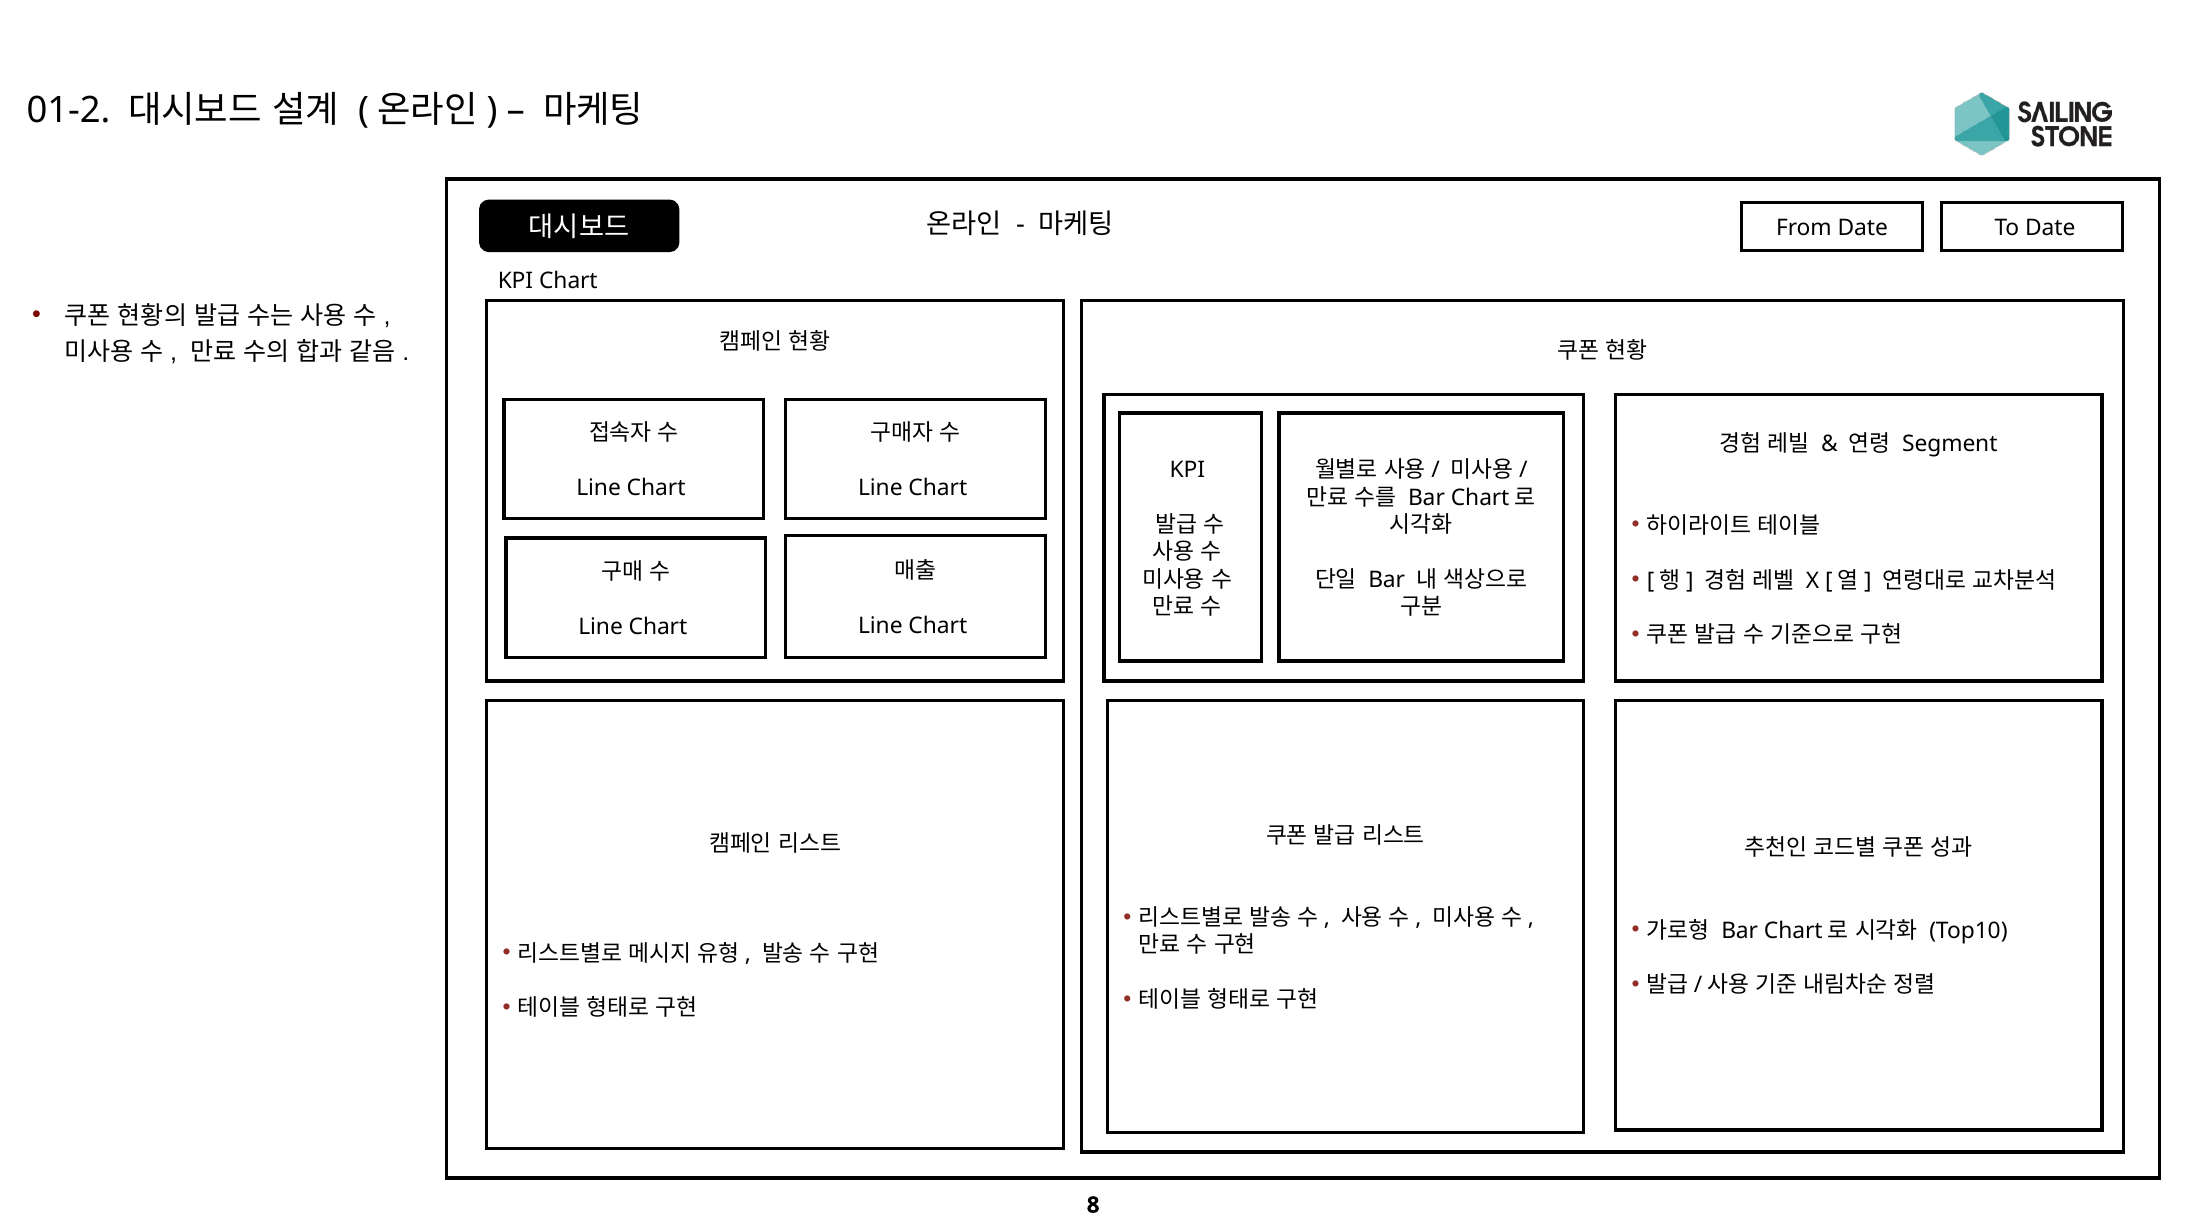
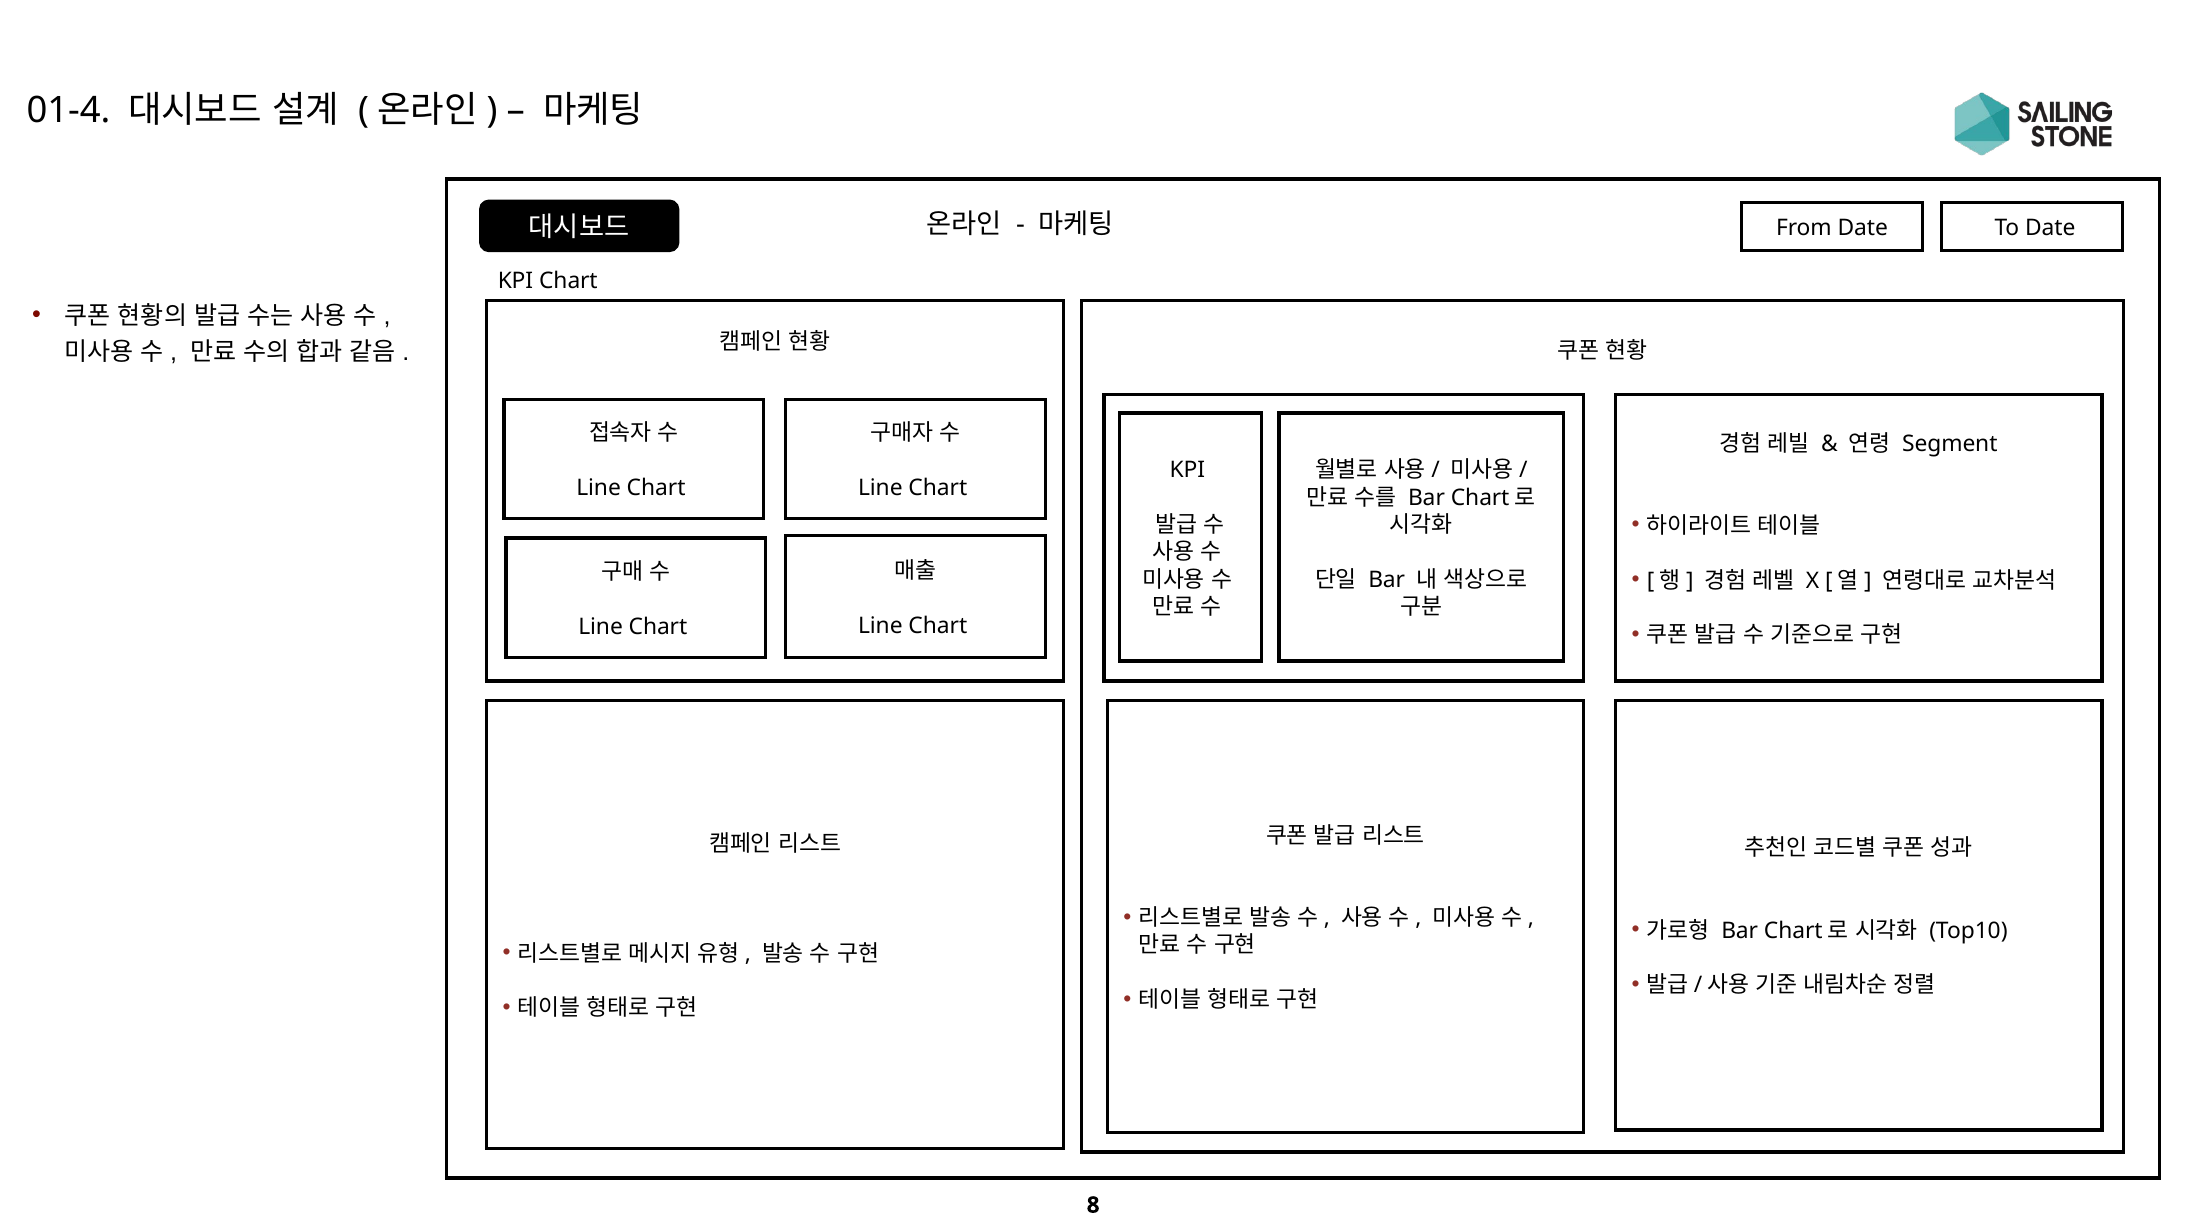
01-2: 01-2 -> 01-4
